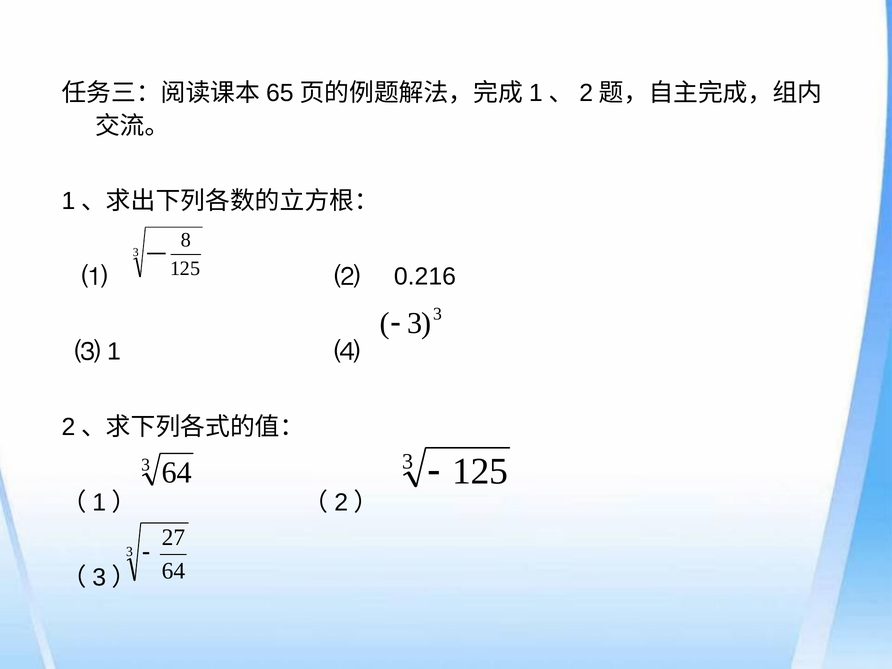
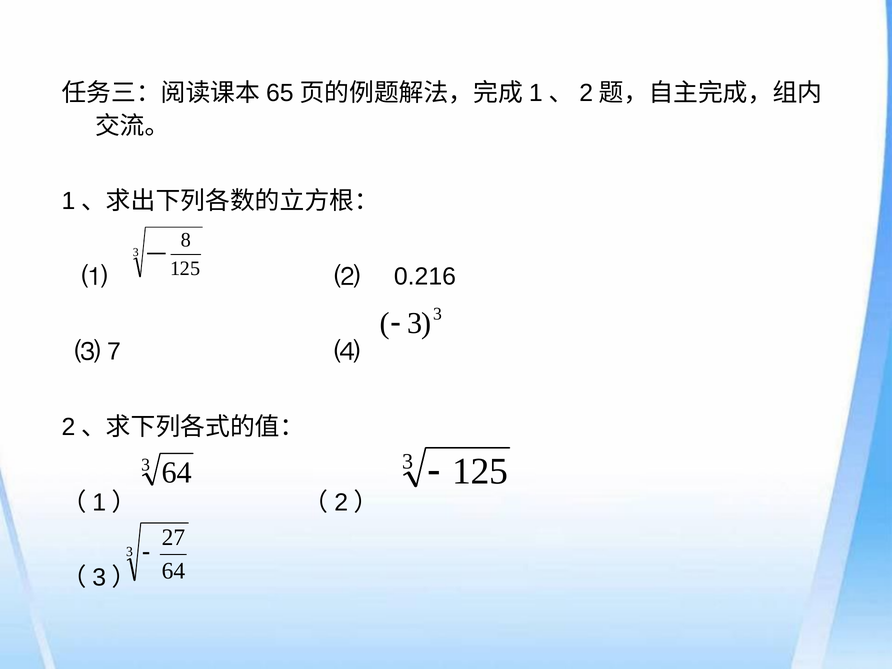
1: 1 -> 7
